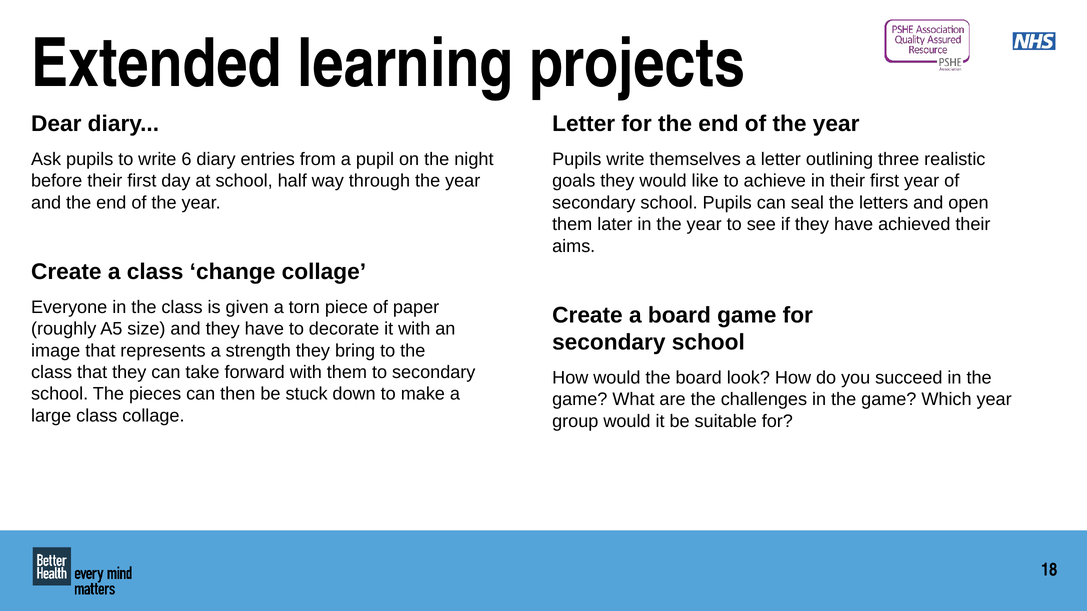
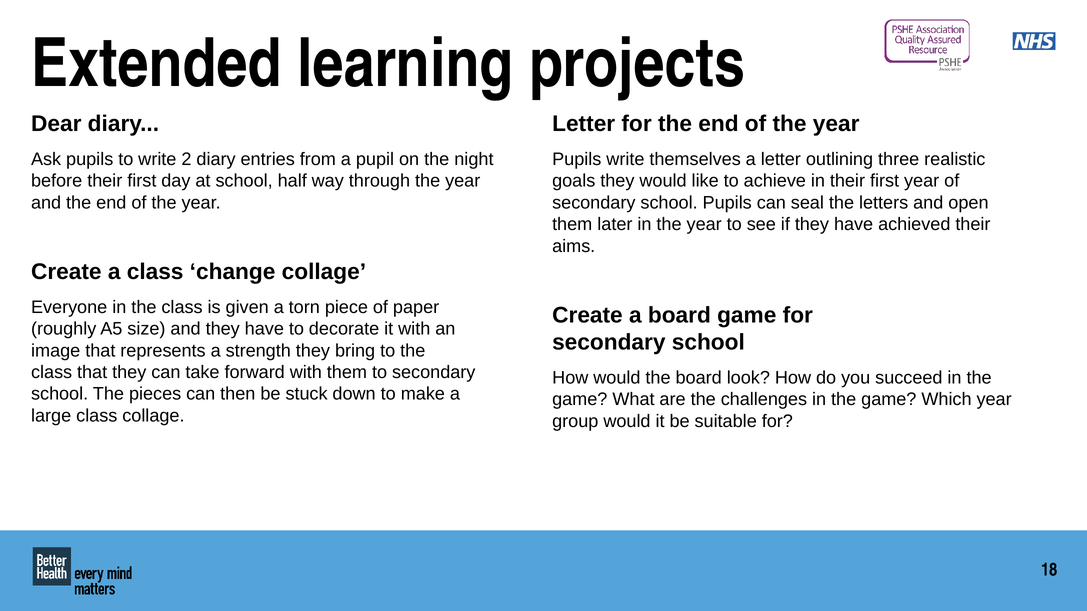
6: 6 -> 2
